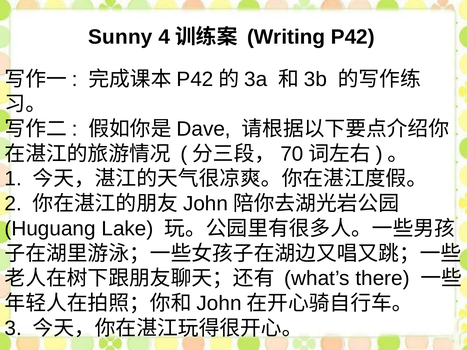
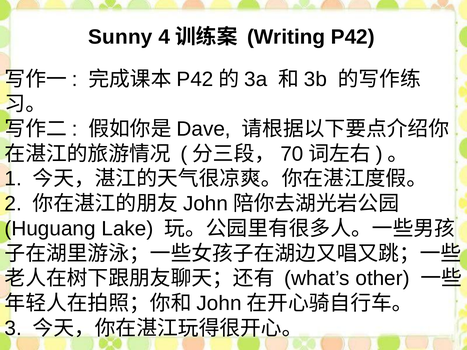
there: there -> other
